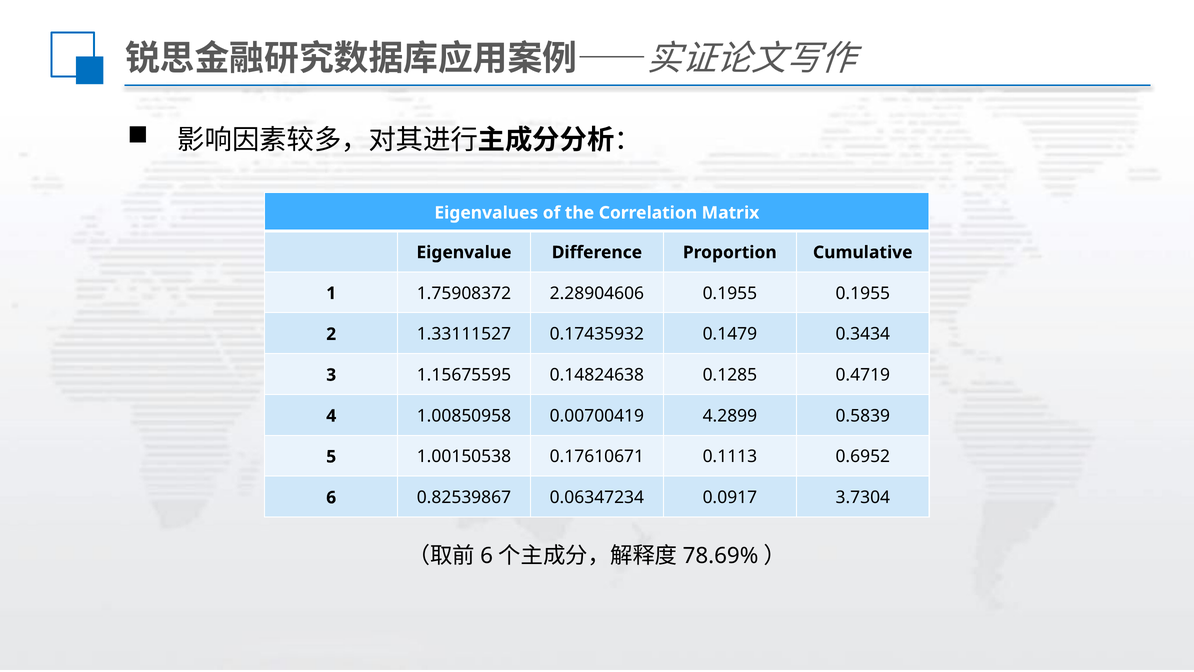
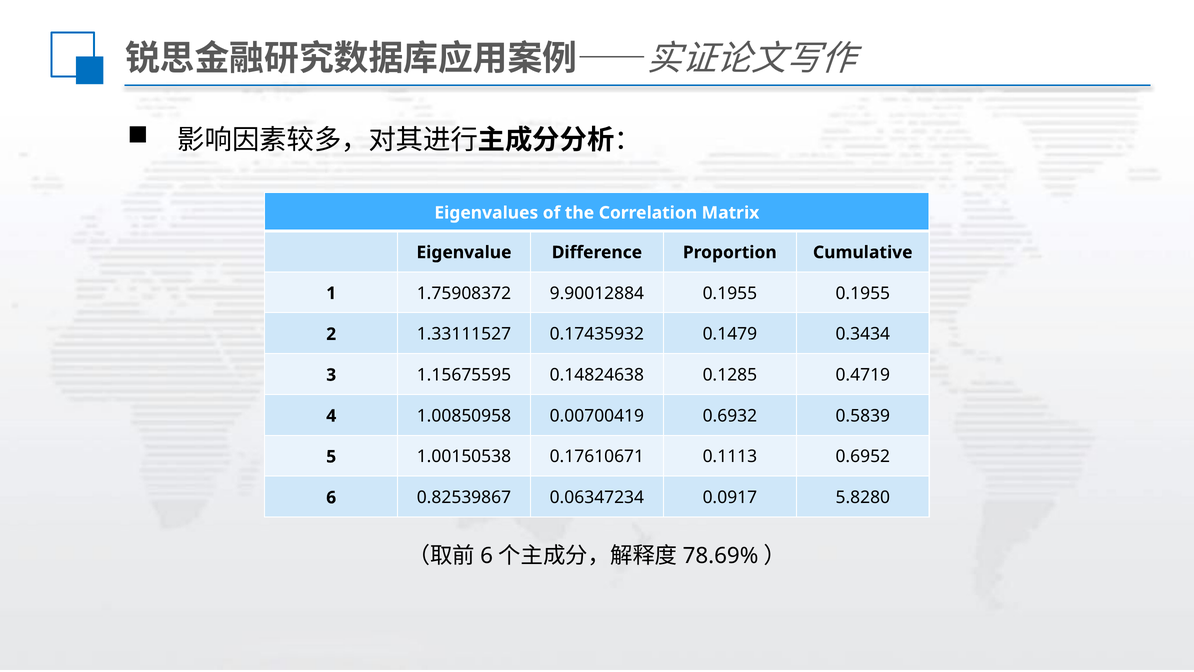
2.28904606: 2.28904606 -> 9.90012884
4.2899: 4.2899 -> 0.6932
3.7304: 3.7304 -> 5.8280
